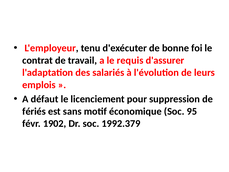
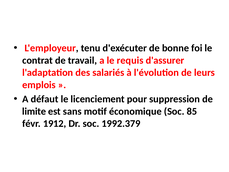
fériés: fériés -> limite
95: 95 -> 85
1902: 1902 -> 1912
